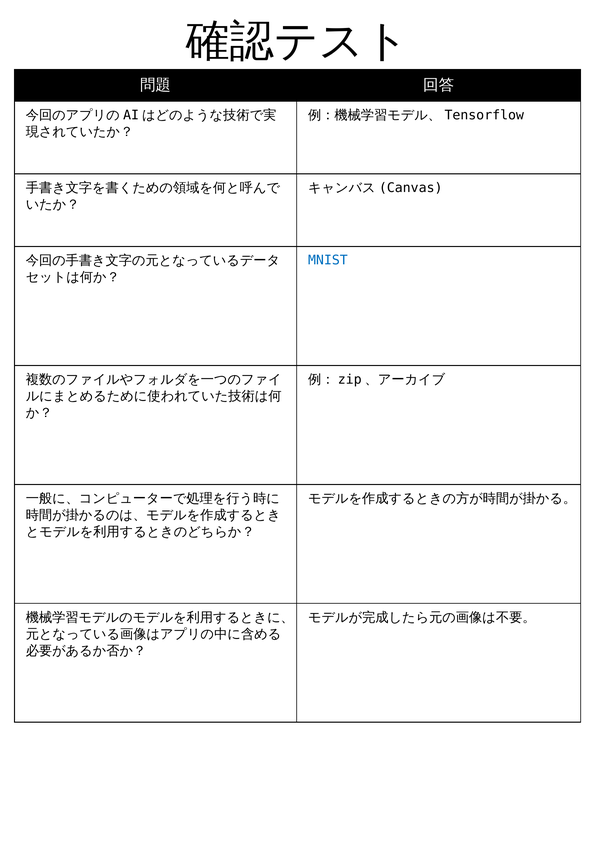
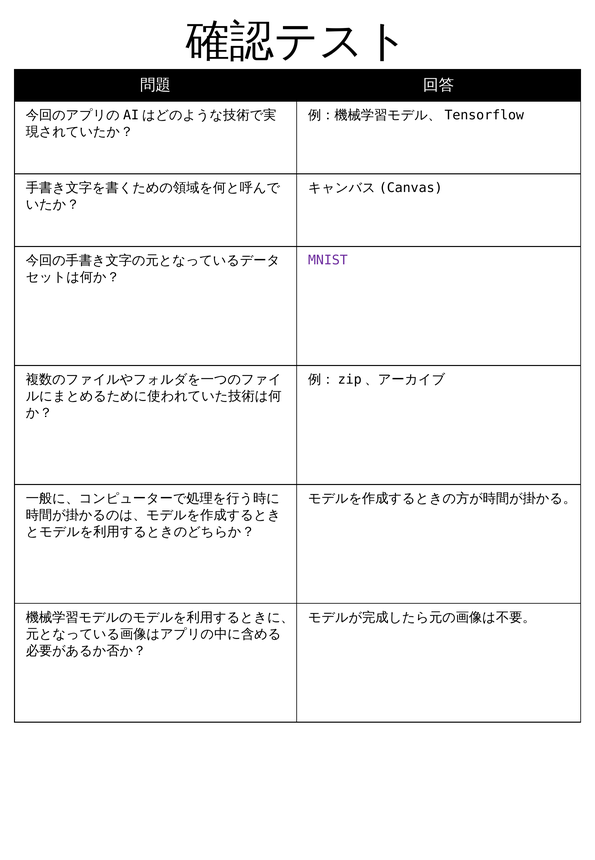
MNIST colour: blue -> purple
